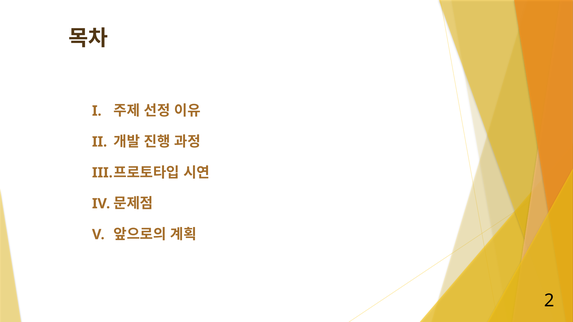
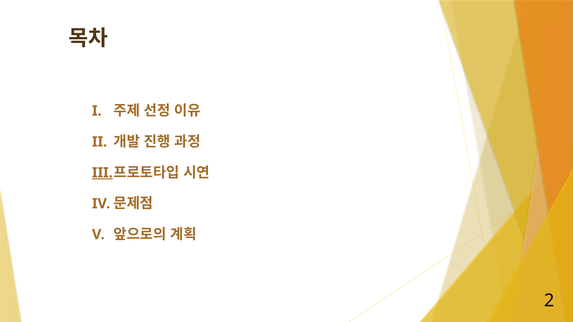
III underline: none -> present
